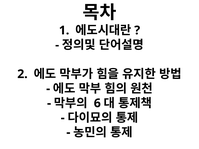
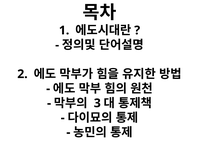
6: 6 -> 3
